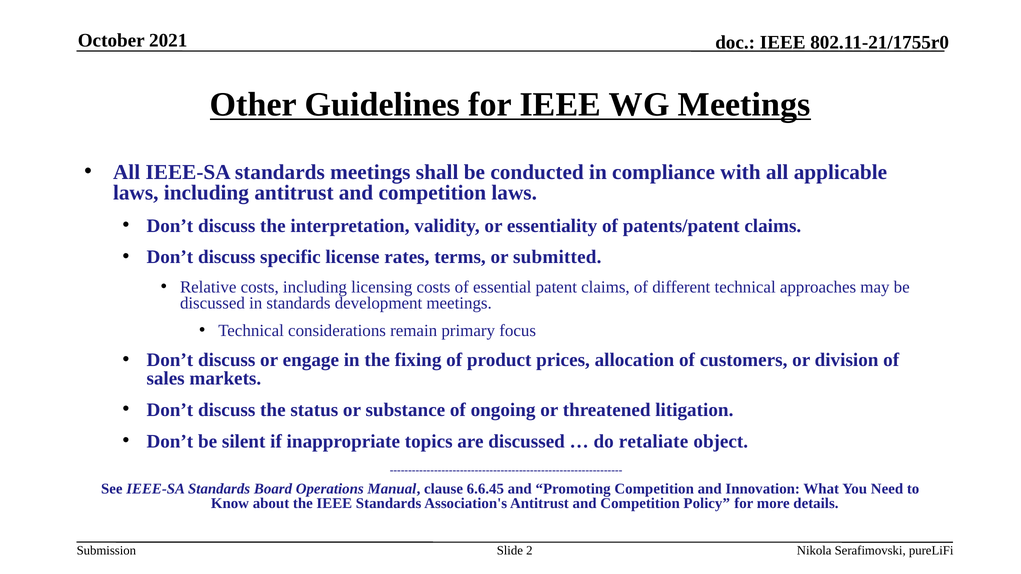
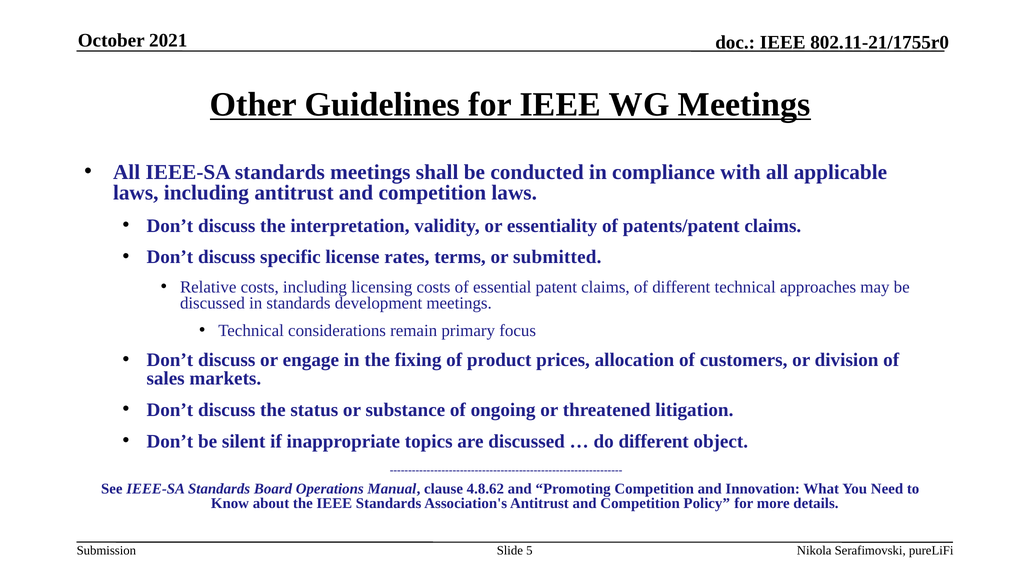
do retaliate: retaliate -> different
6.6.45: 6.6.45 -> 4.8.62
2: 2 -> 5
